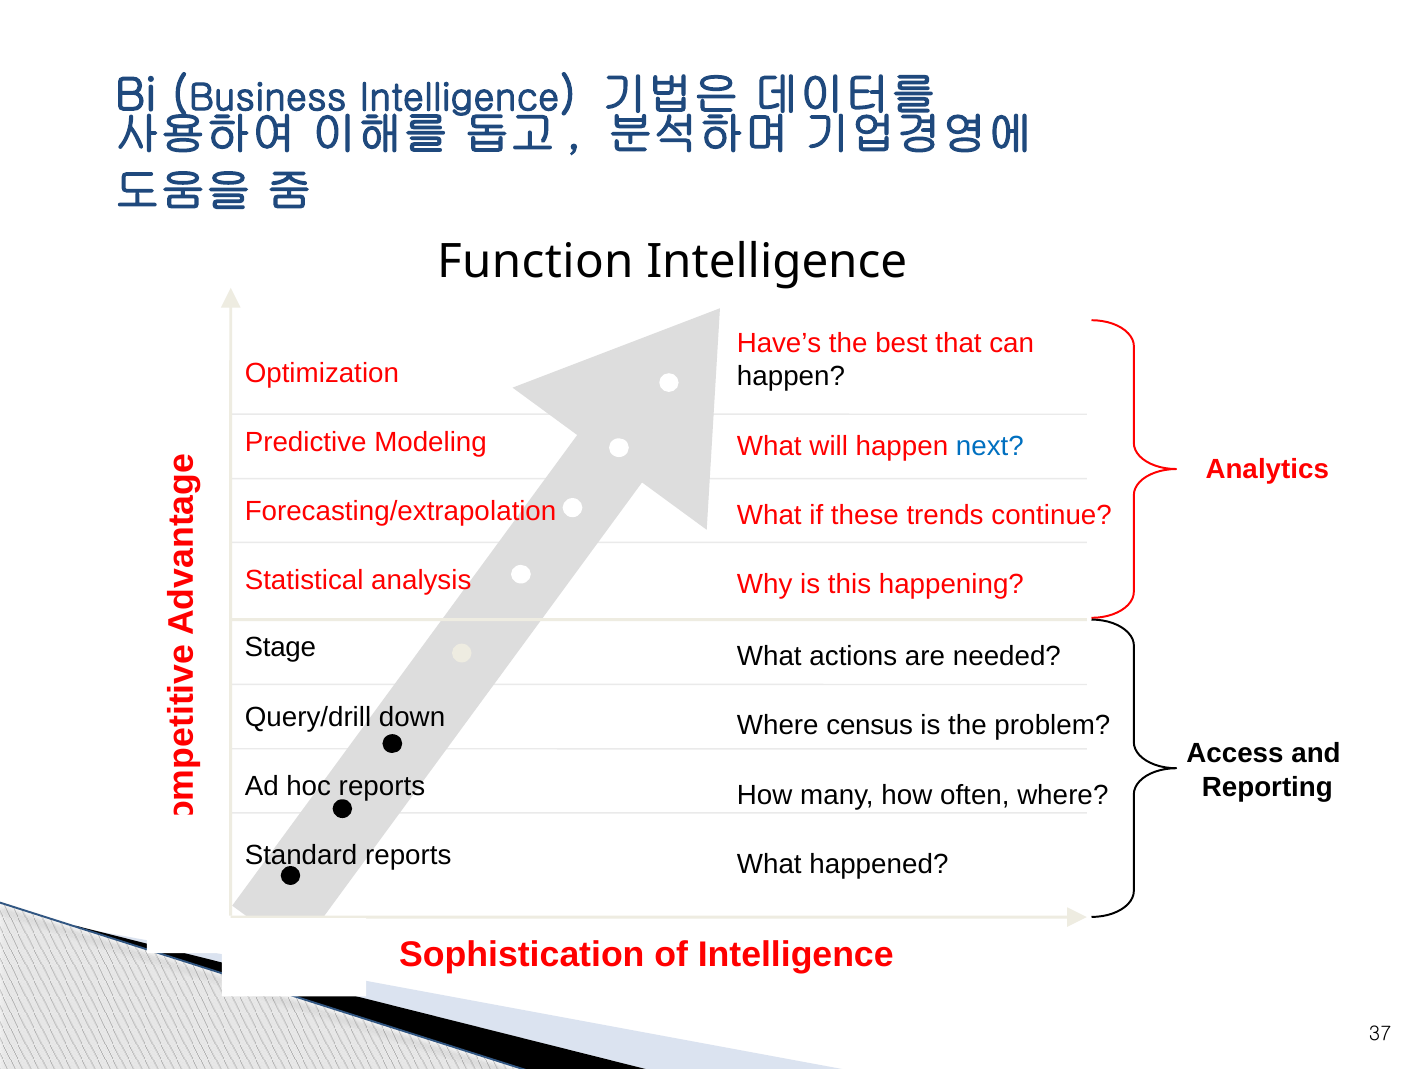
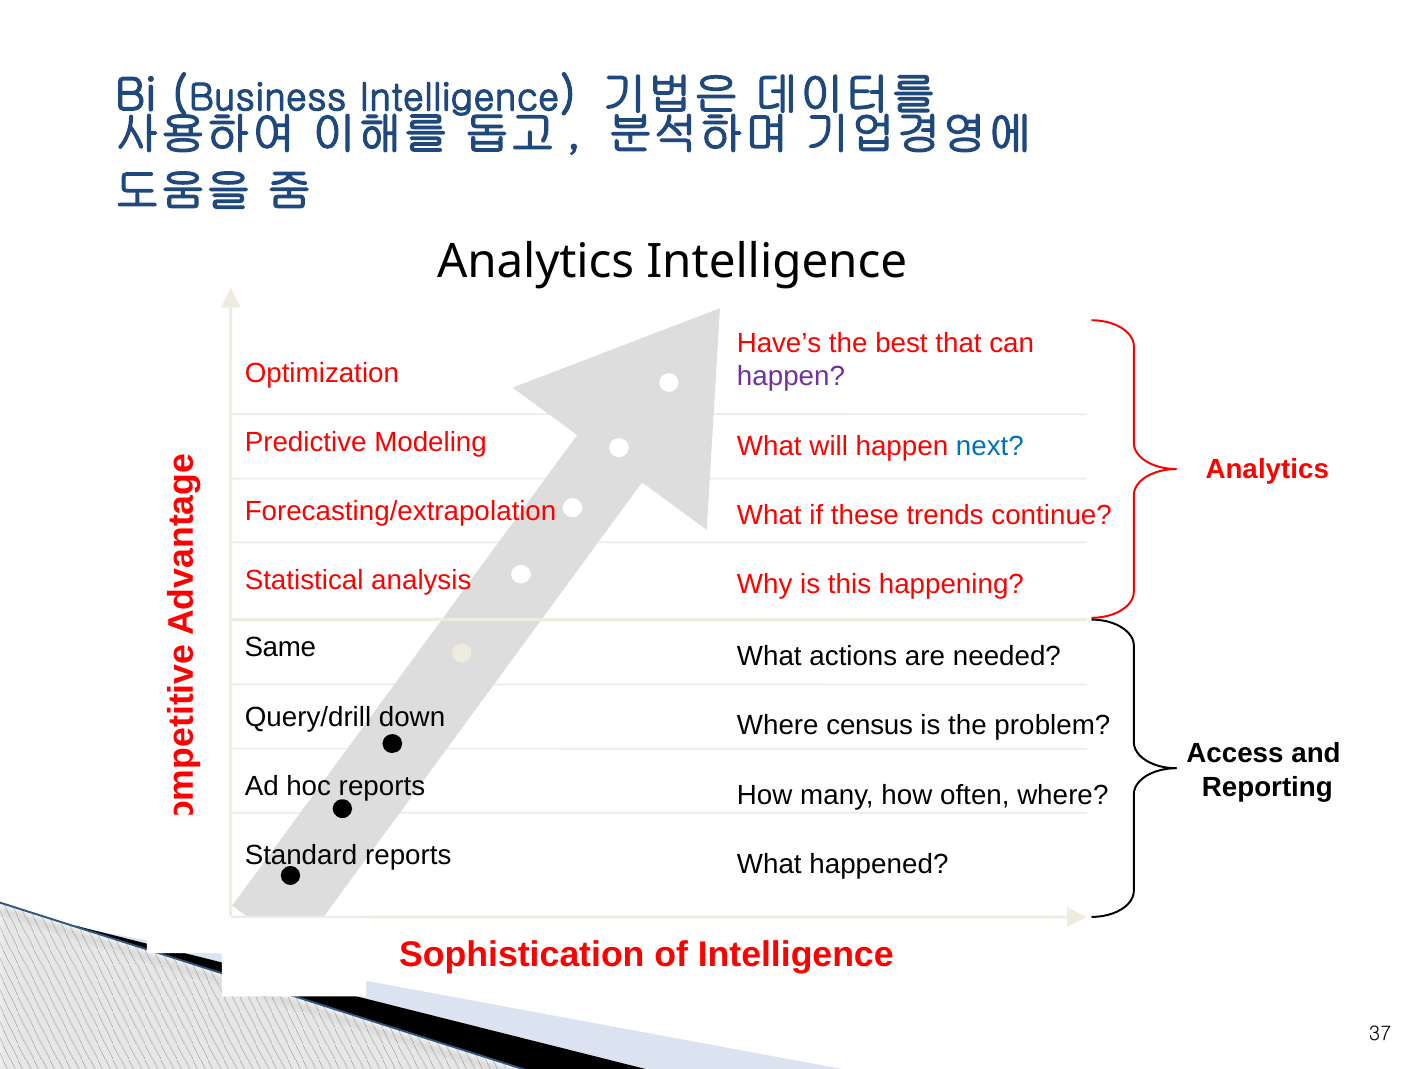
Function at (535, 262): Function -> Analytics
happen at (791, 377) colour: black -> purple
Stage: Stage -> Same
